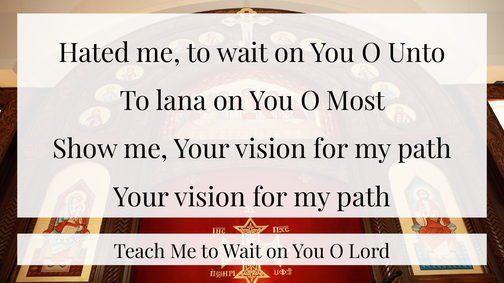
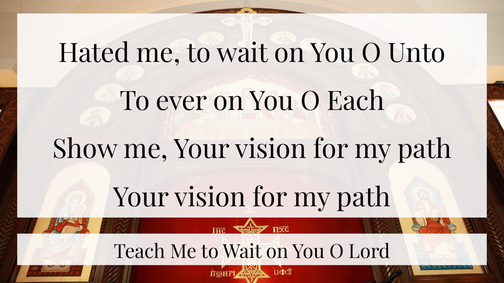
lana: lana -> ever
Most: Most -> Each
